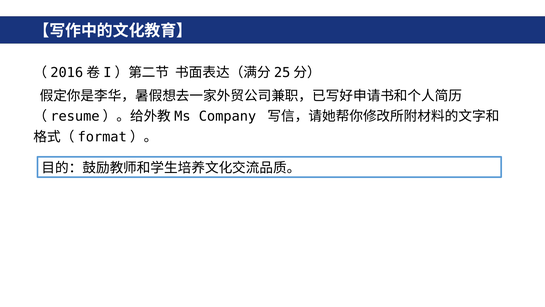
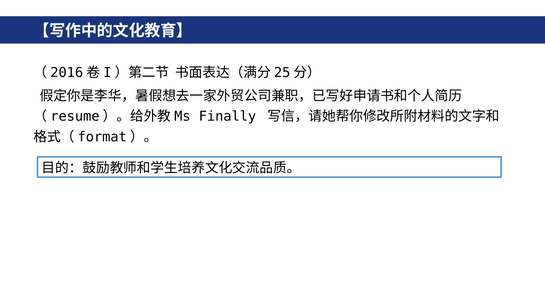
Company: Company -> Finally
